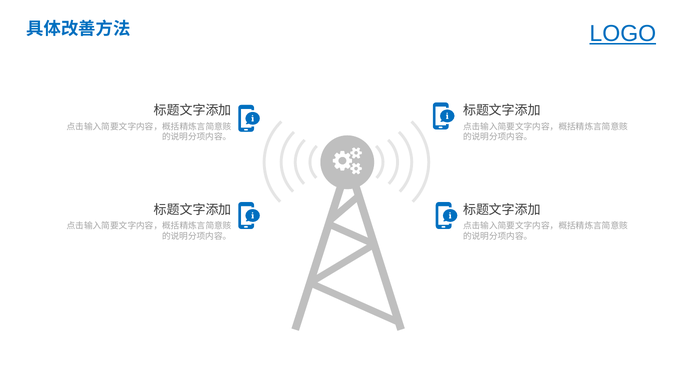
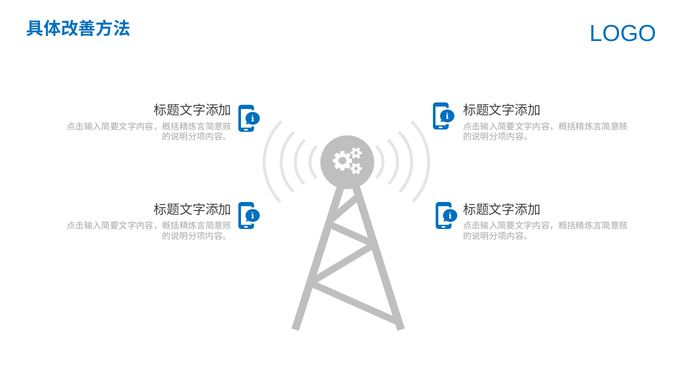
LOGO underline: present -> none
